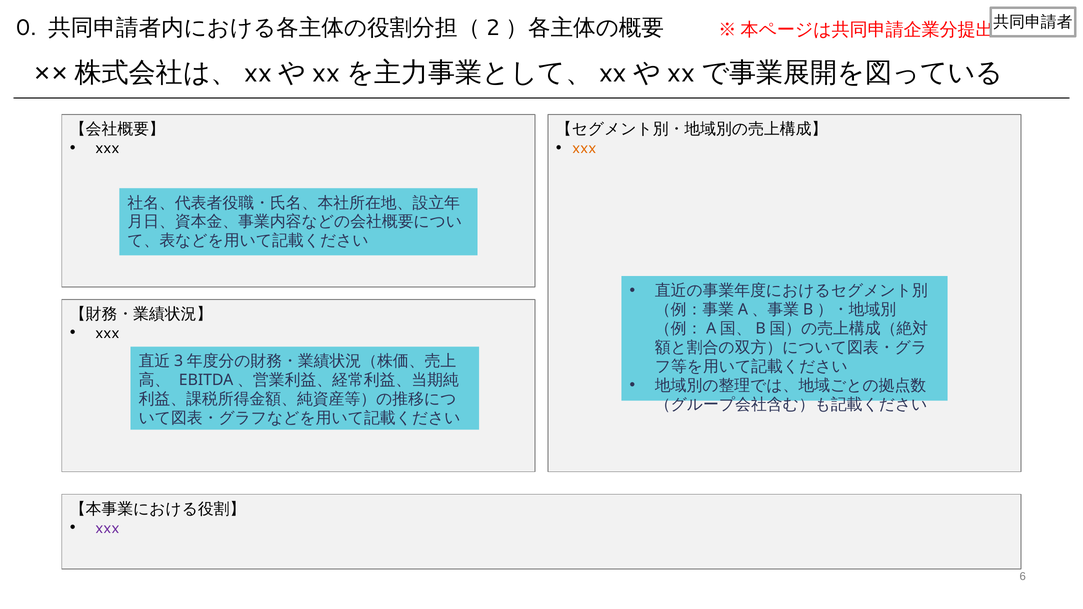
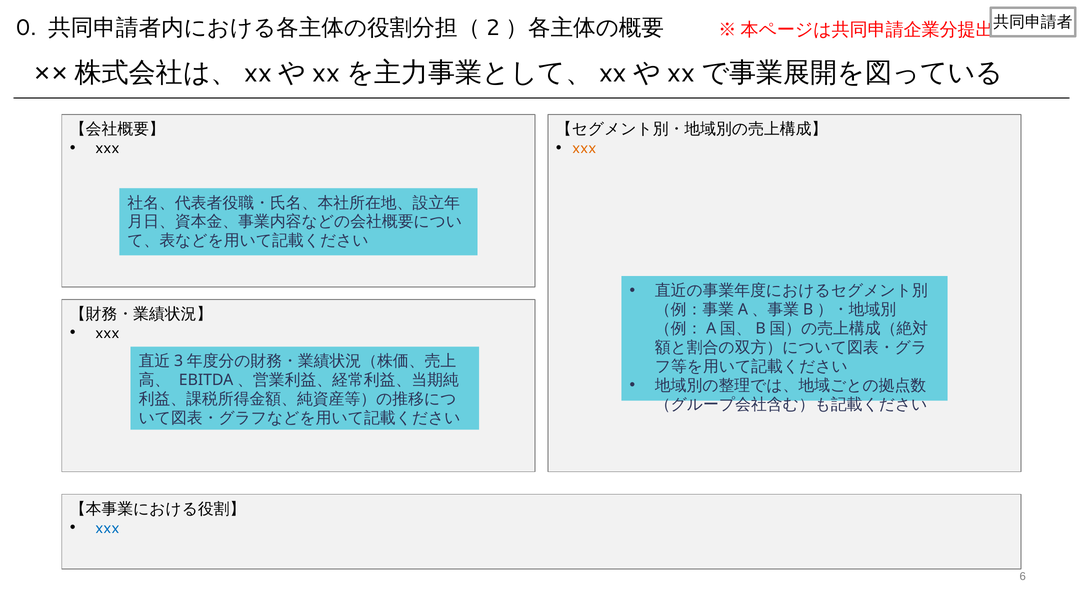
xxx at (107, 528) colour: purple -> blue
